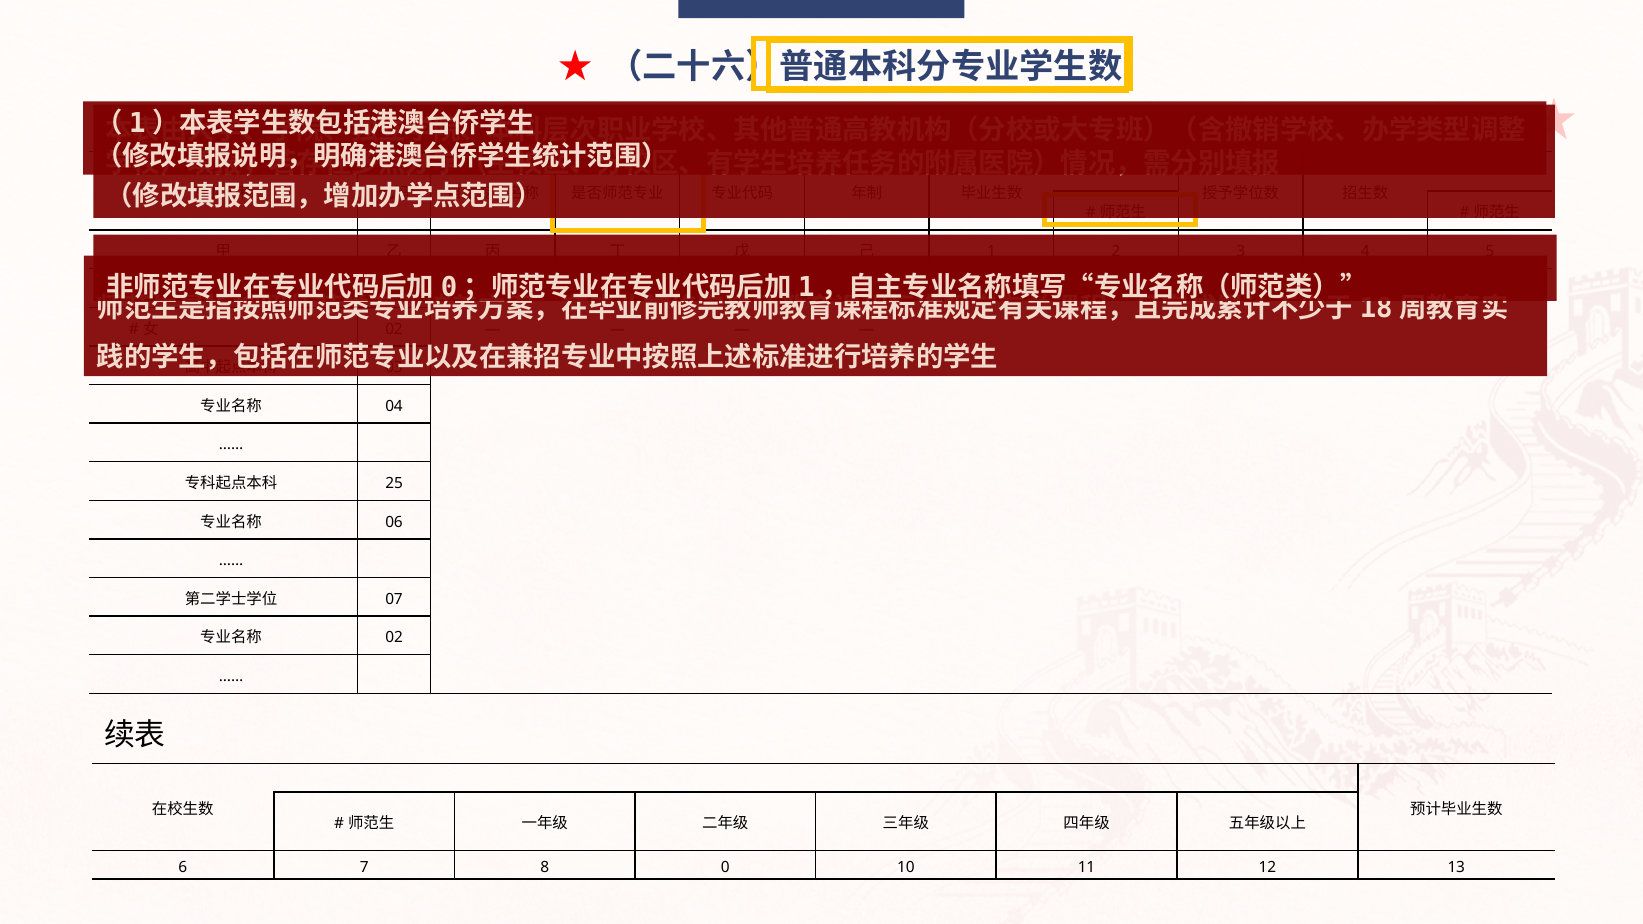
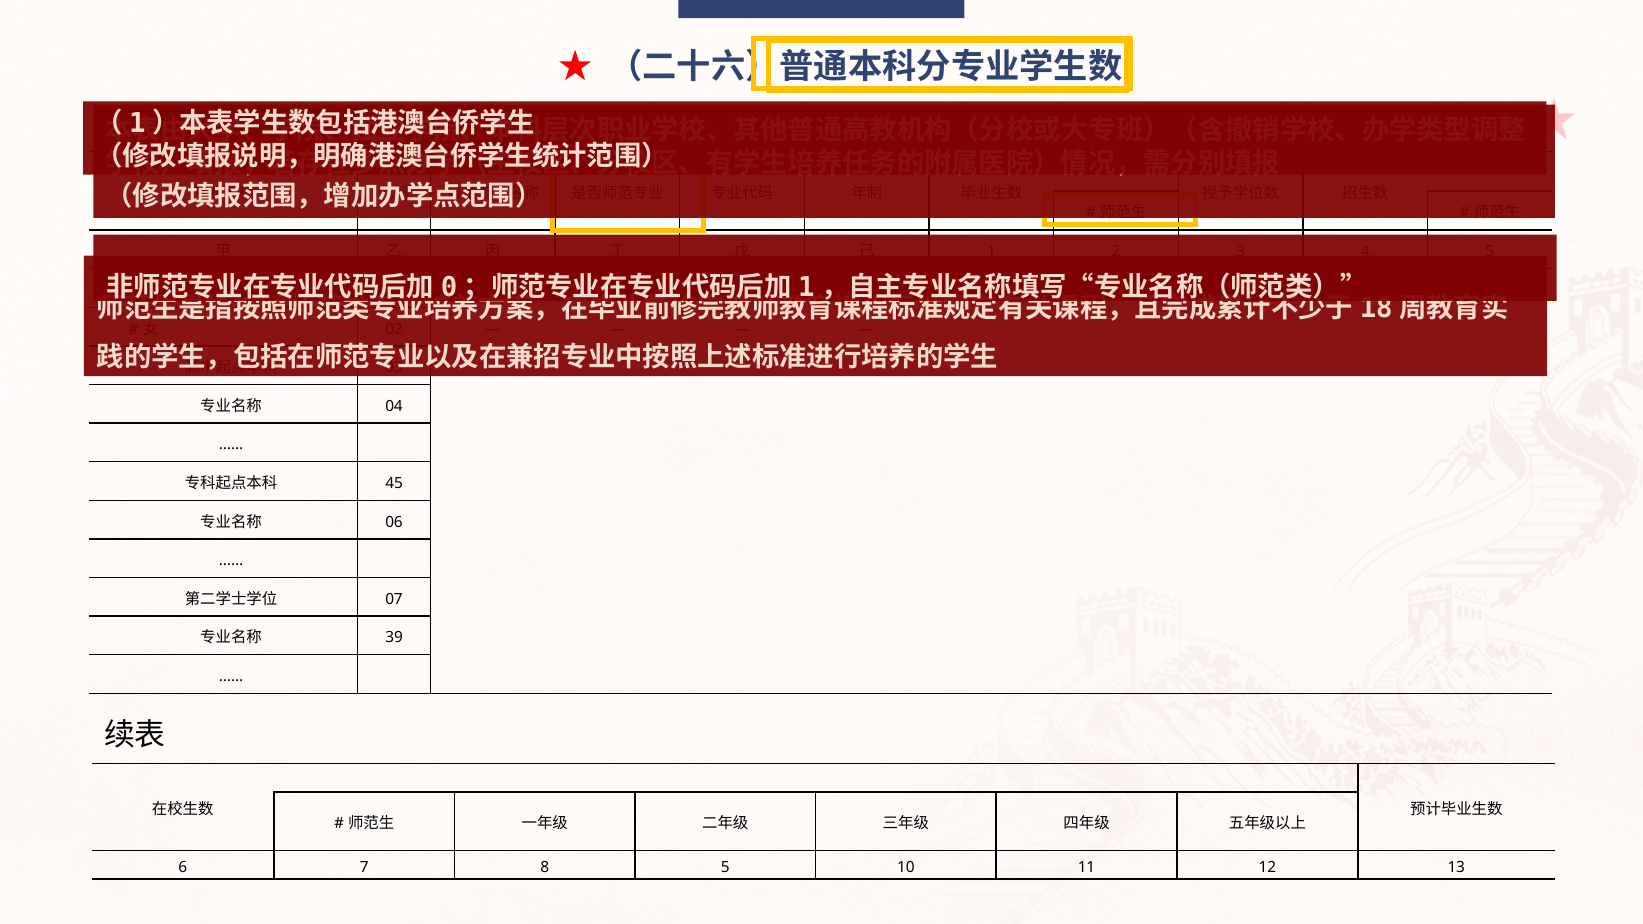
25: 25 -> 45
02 at (394, 638): 02 -> 39
8 0: 0 -> 5
